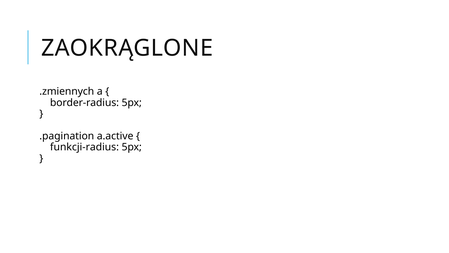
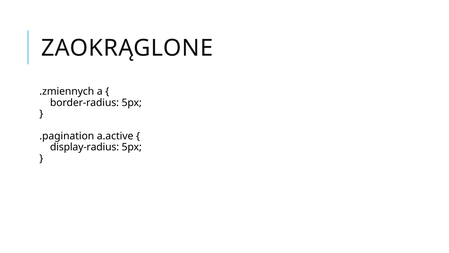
funkcji-radius: funkcji-radius -> display-radius
